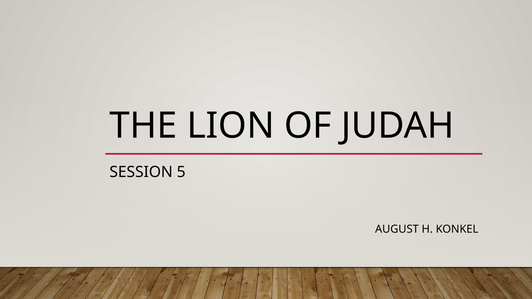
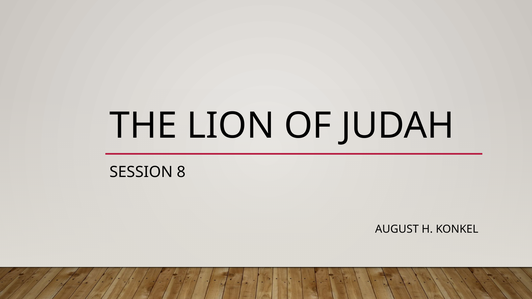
5: 5 -> 8
